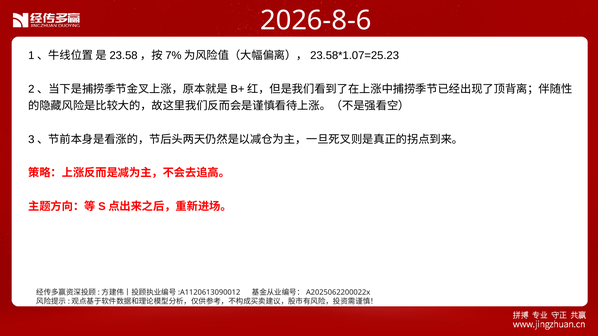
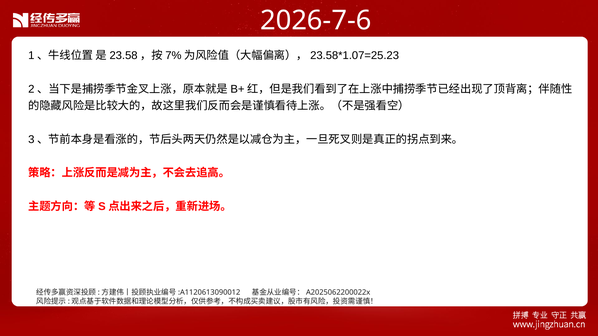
2026-8-6: 2026-8-6 -> 2026-7-6
